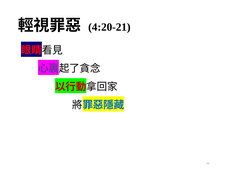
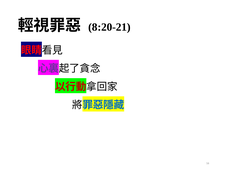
4:20-21: 4:20-21 -> 8:20-21
